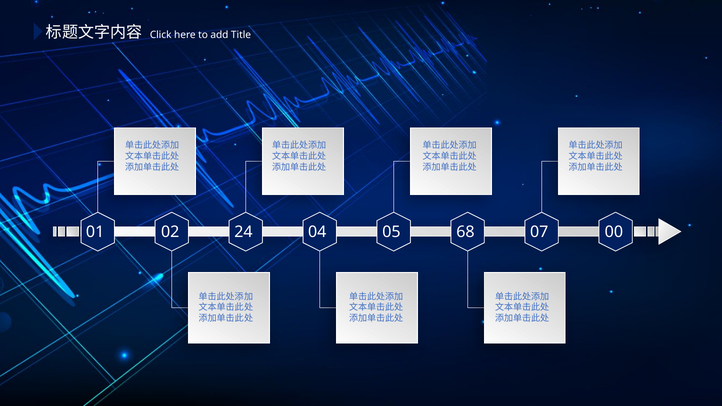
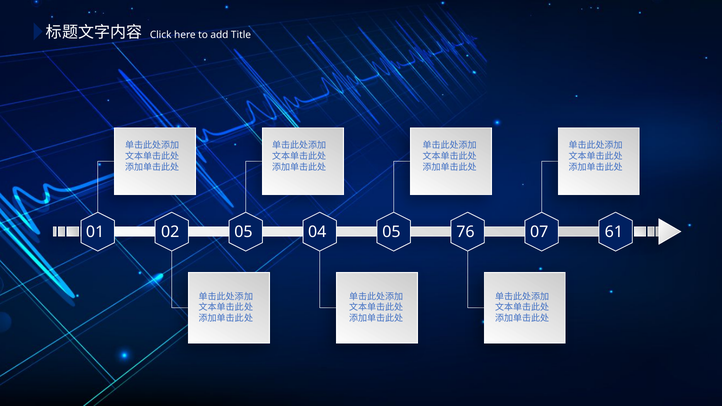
02 24: 24 -> 05
68: 68 -> 76
00: 00 -> 61
